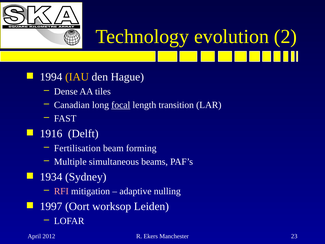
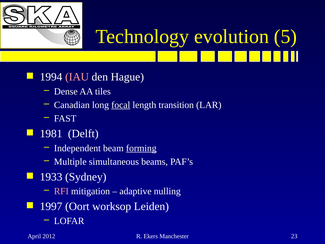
2: 2 -> 5
IAU colour: yellow -> pink
1916: 1916 -> 1981
Fertilisation: Fertilisation -> Independent
forming underline: none -> present
1934: 1934 -> 1933
